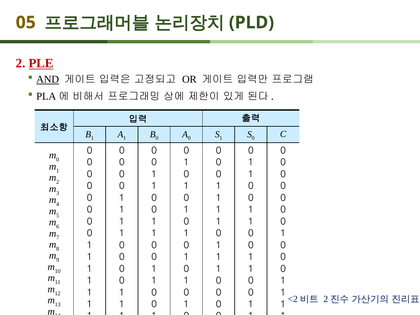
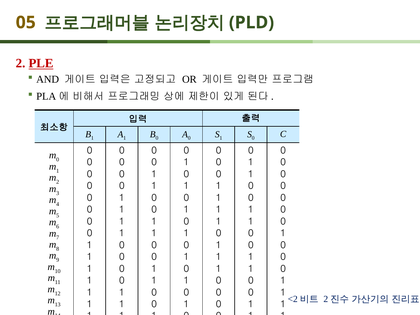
AND underline: present -> none
